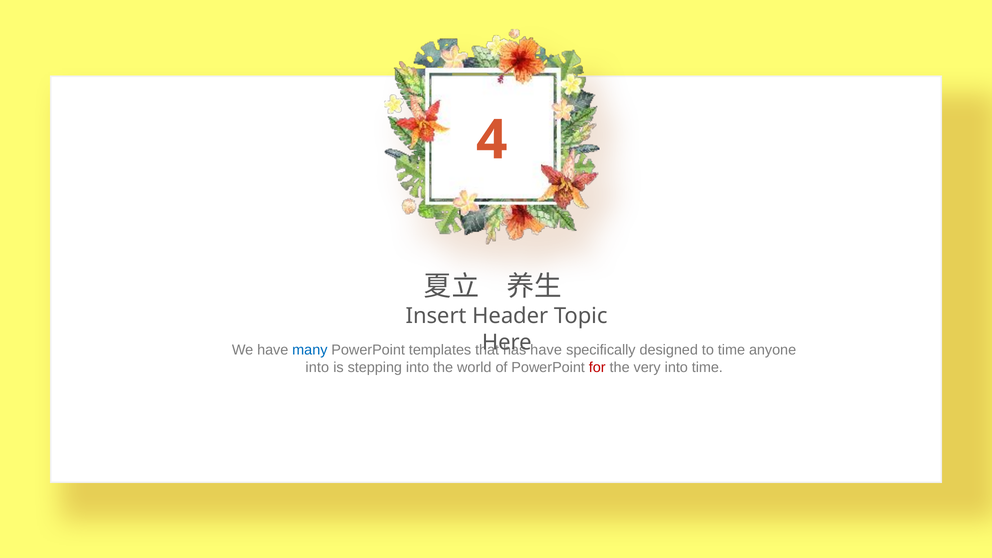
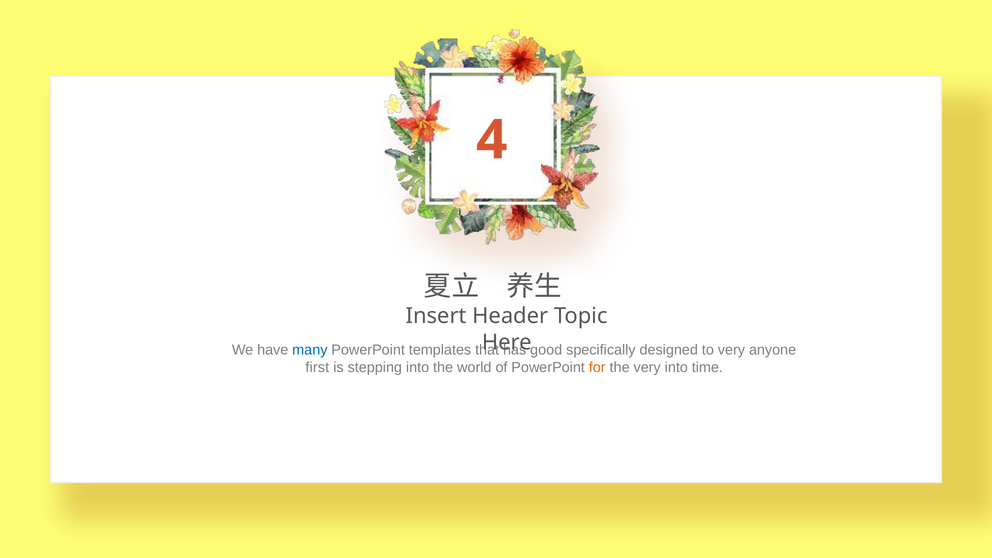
have at (546, 350): have -> good
to time: time -> very
into at (317, 367): into -> first
for colour: red -> orange
